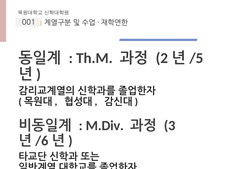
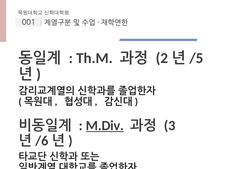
M.Div underline: none -> present
